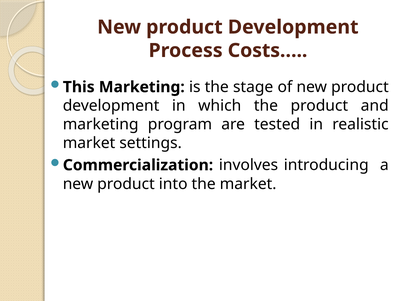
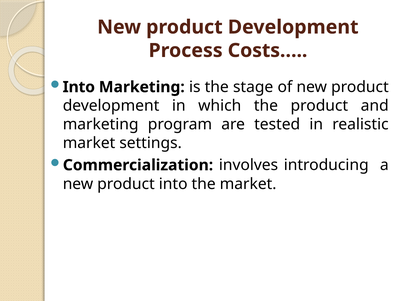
This at (79, 87): This -> Into
